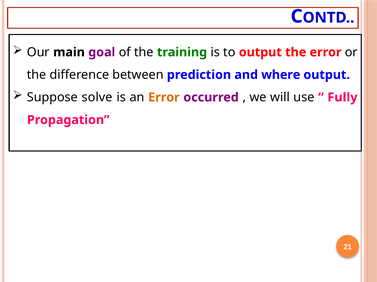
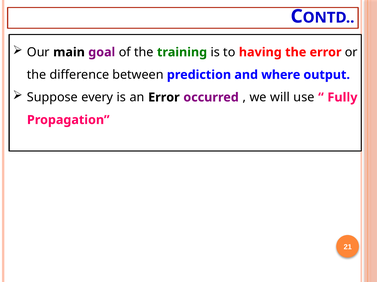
to output: output -> having
solve: solve -> every
Error at (164, 98) colour: orange -> black
